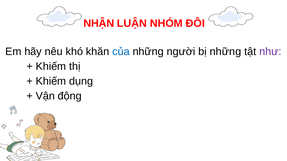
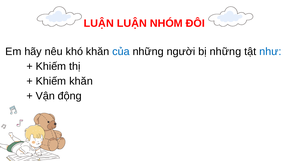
NHẬN at (99, 23): NHẬN -> LUẬN
như colour: purple -> blue
Khiếm dụng: dụng -> khăn
